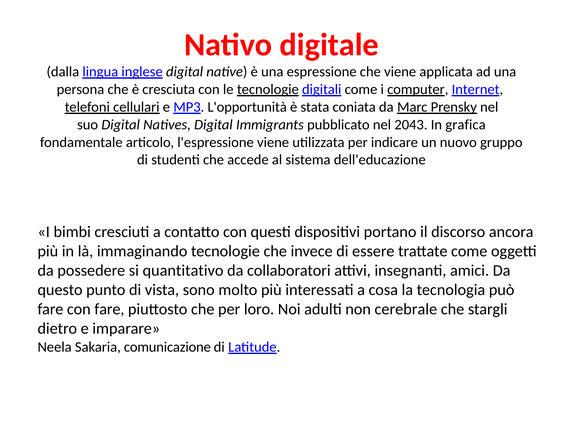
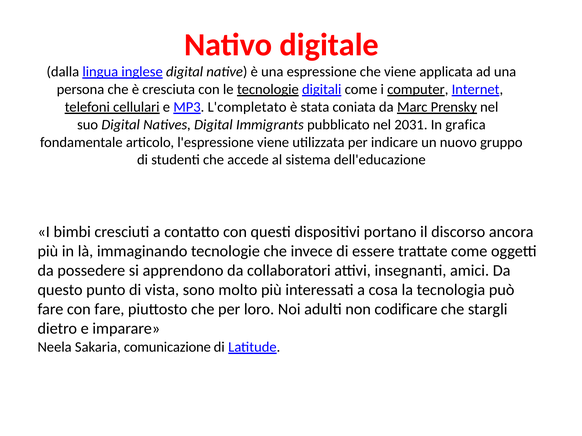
L'opportunità: L'opportunità -> L'completato
2043: 2043 -> 2031
quantitativo: quantitativo -> apprendono
cerebrale: cerebrale -> codificare
